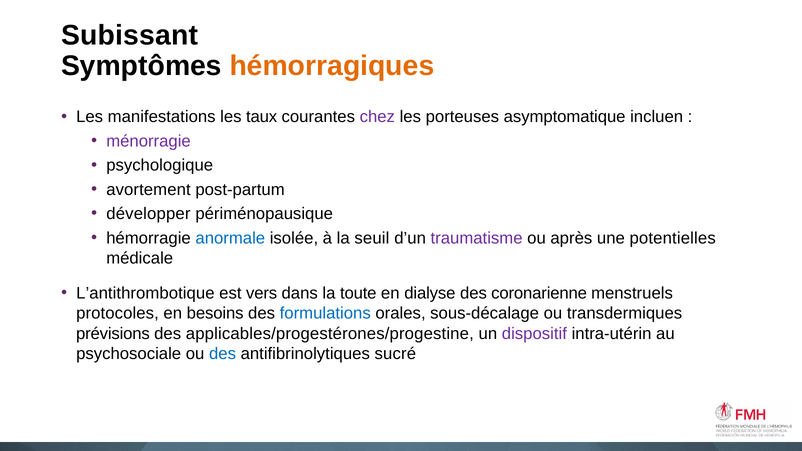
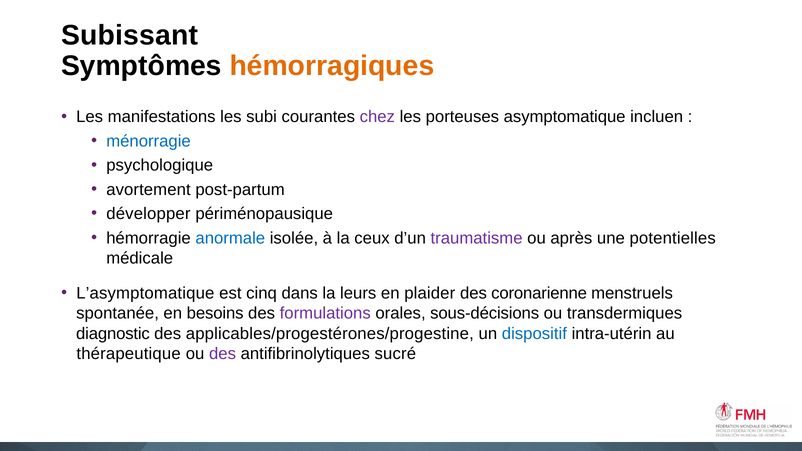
taux: taux -> subi
ménorragie colour: purple -> blue
seuil: seuil -> ceux
L’antithrombotique: L’antithrombotique -> L’asymptomatique
vers: vers -> cinq
toute: toute -> leurs
dialyse: dialyse -> plaider
protocoles: protocoles -> spontanée
formulations colour: blue -> purple
sous‑décalage: sous‑décalage -> sous‑décisions
prévisions: prévisions -> diagnostic
dispositif colour: purple -> blue
psychosociale: psychosociale -> thérapeutique
des at (223, 354) colour: blue -> purple
